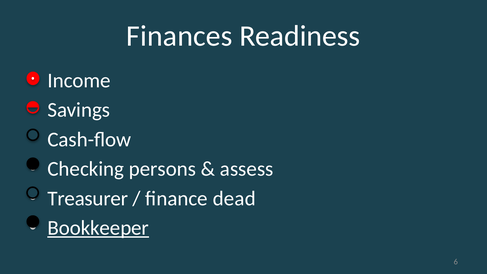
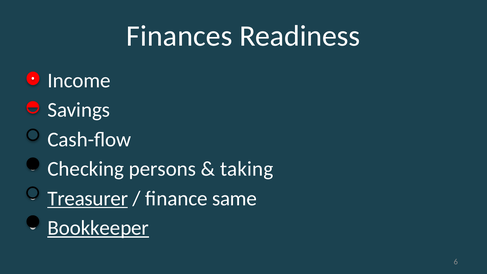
assess: assess -> taking
Treasurer underline: none -> present
dead: dead -> same
